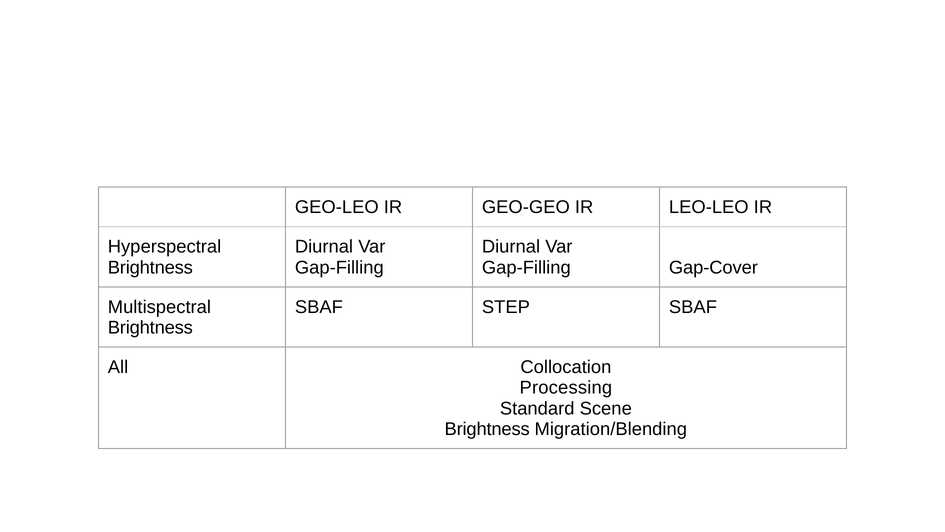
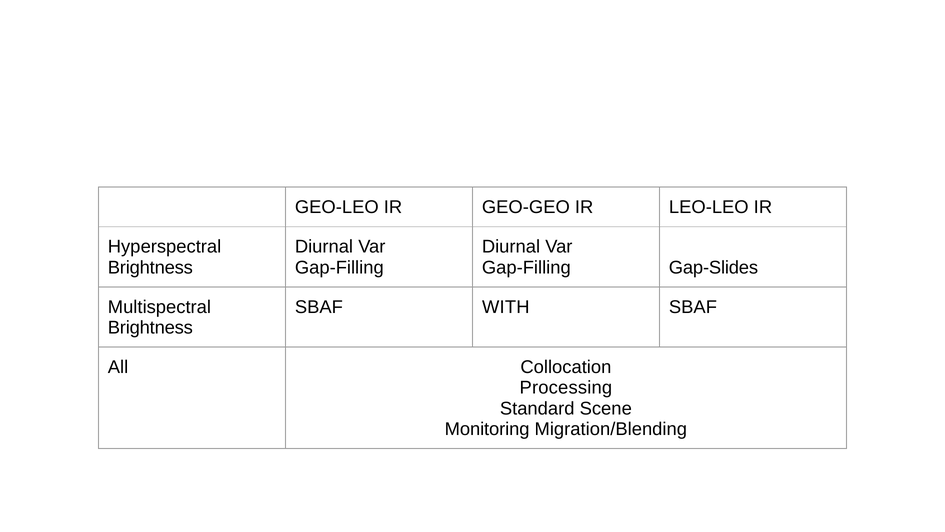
Gap-Cover: Gap-Cover -> Gap-Slides
STEP: STEP -> WITH
Brightness at (487, 429): Brightness -> Monitoring
